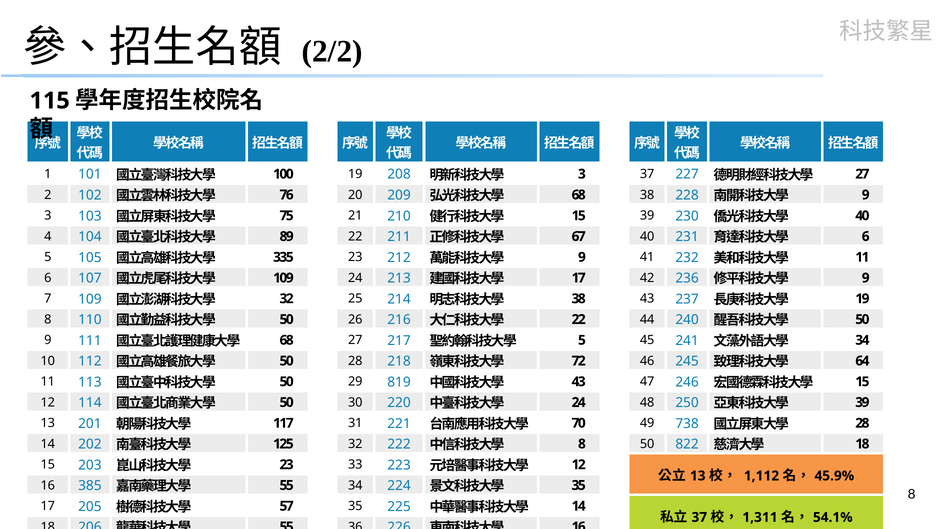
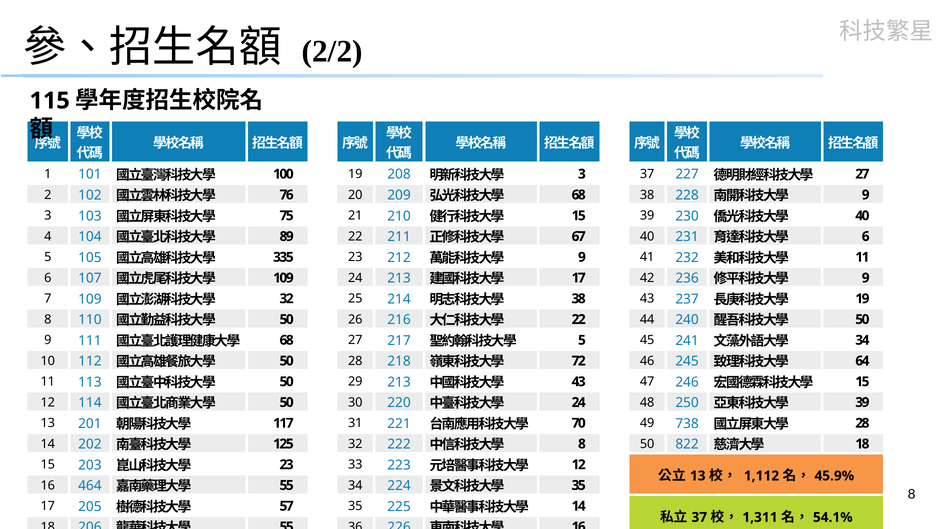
29 819: 819 -> 213
385: 385 -> 464
